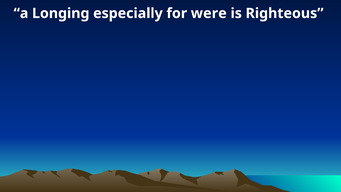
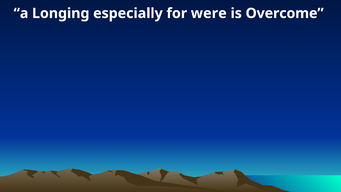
Righteous: Righteous -> Overcome
